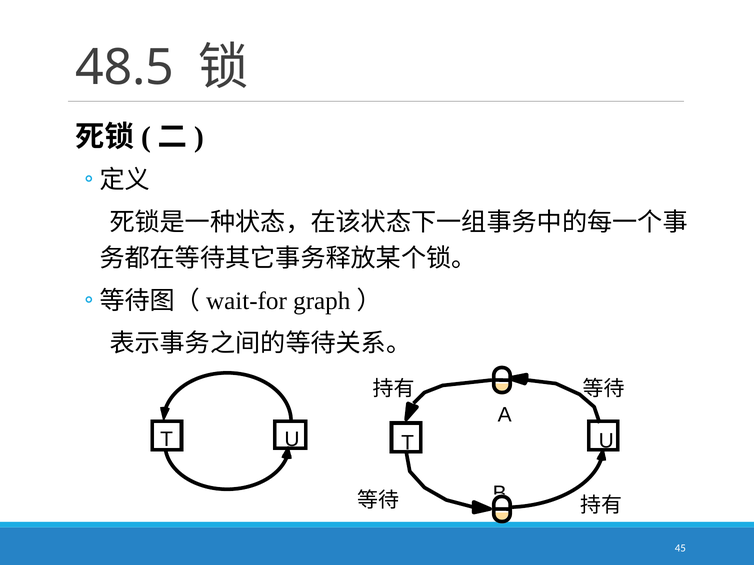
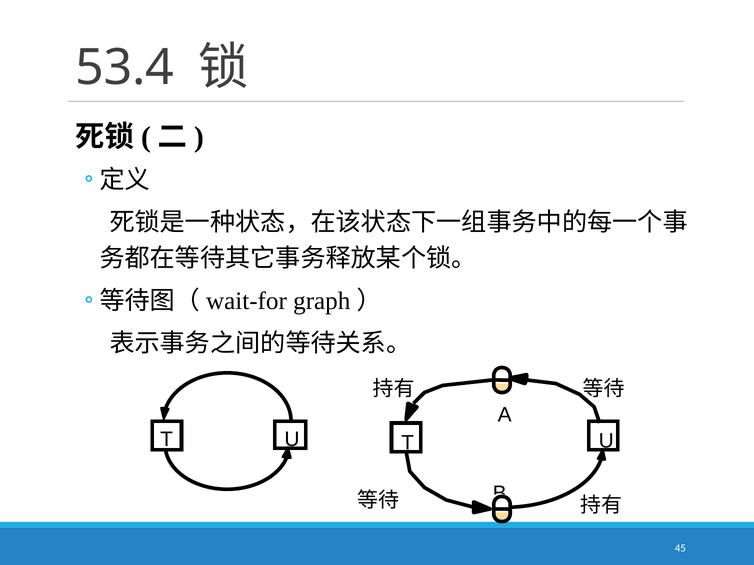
48.5: 48.5 -> 53.4
